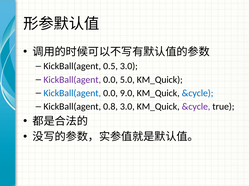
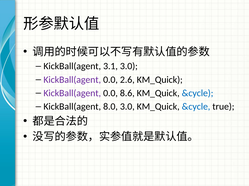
0.5: 0.5 -> 3.1
5.0: 5.0 -> 2.6
KickBall(agent at (72, 93) colour: blue -> purple
9.0: 9.0 -> 8.6
0.8: 0.8 -> 8.0
&cycle at (196, 107) colour: purple -> blue
